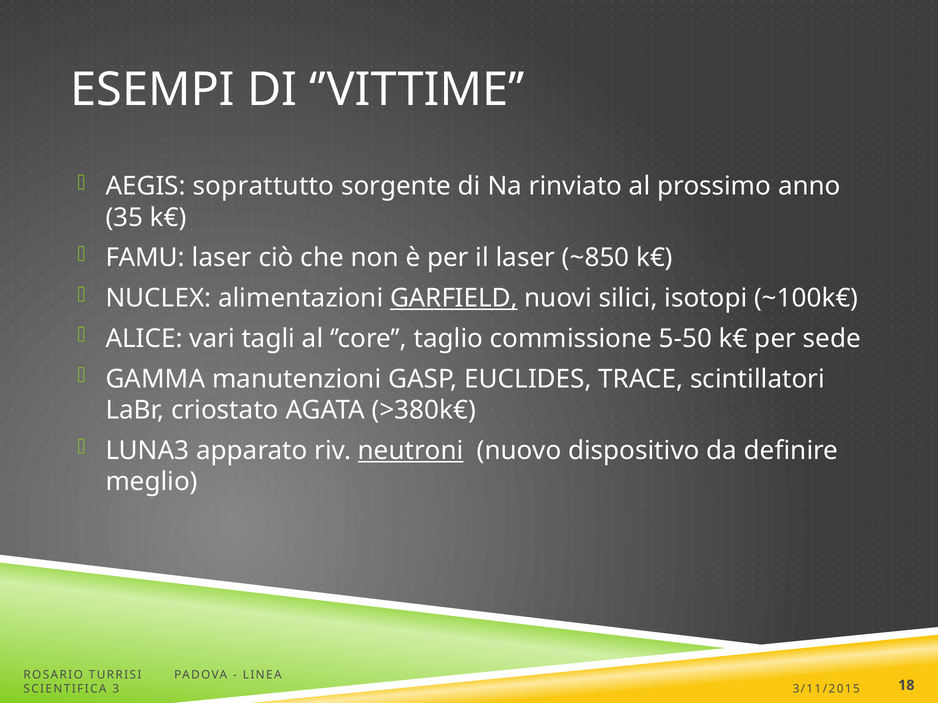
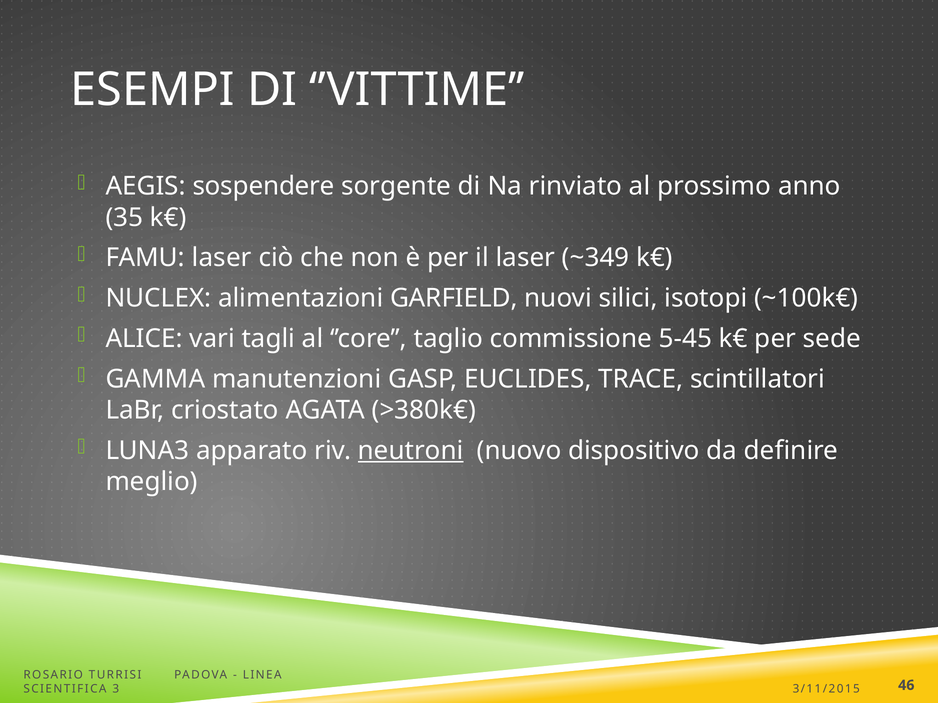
soprattutto: soprattutto -> sospendere
~850: ~850 -> ~349
GARFIELD underline: present -> none
5-50: 5-50 -> 5-45
18: 18 -> 46
